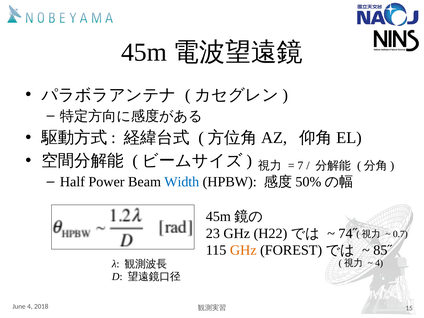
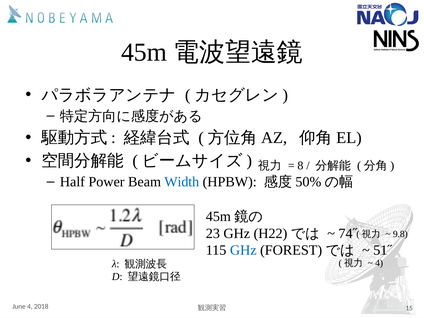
7: 7 -> 8
0.7: 0.7 -> 9.8
GHz at (243, 250) colour: orange -> blue
85˝: 85˝ -> 51˝
